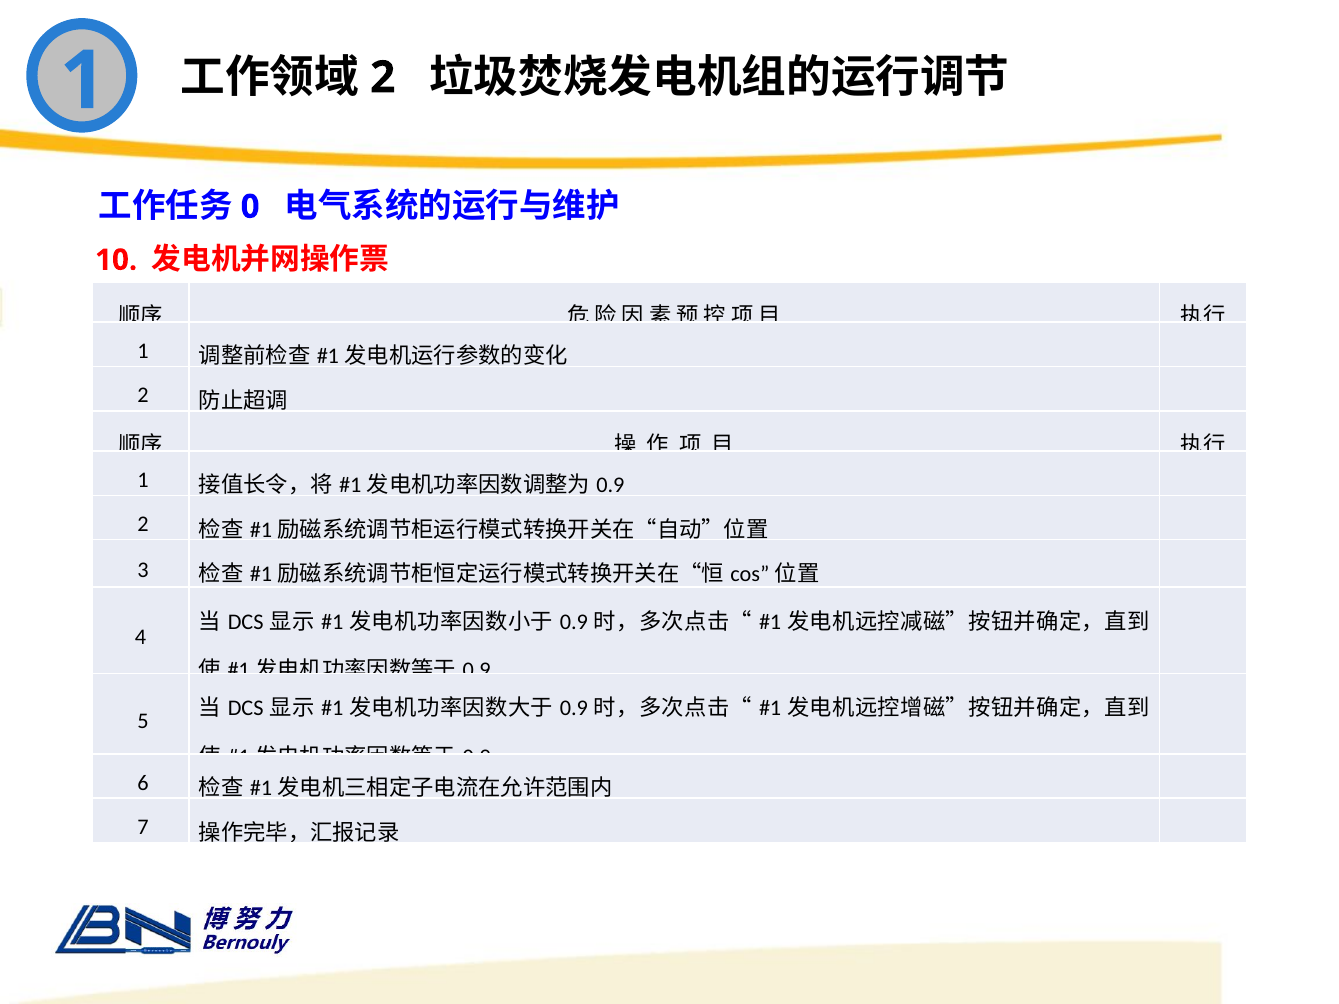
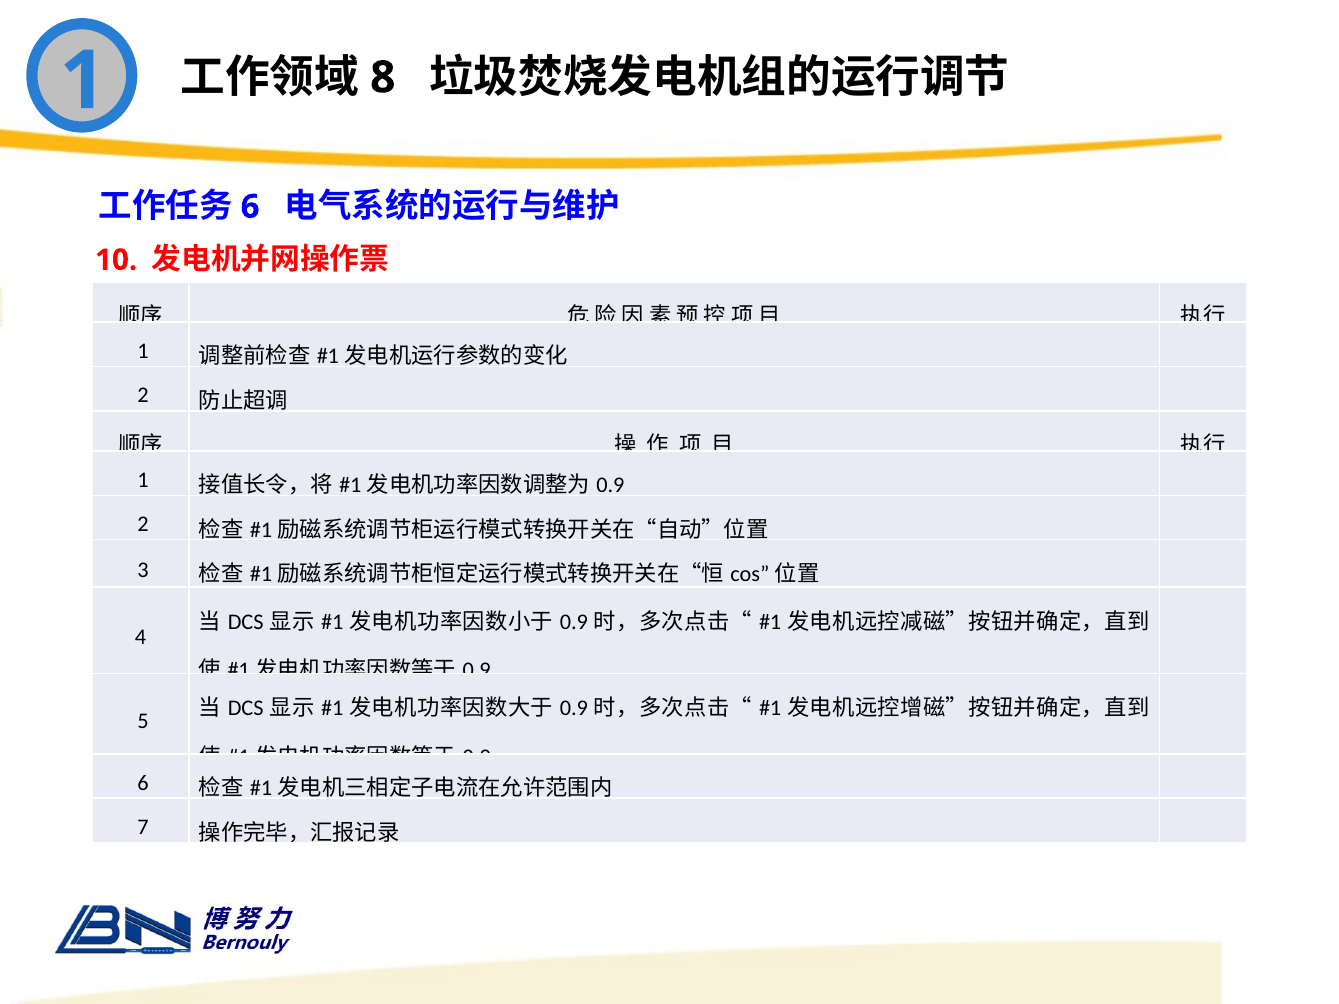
2 at (383, 78): 2 -> 8
0 at (250, 207): 0 -> 6
